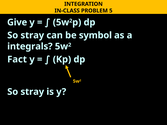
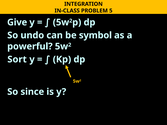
stray at (32, 35): stray -> undo
integrals: integrals -> powerful
Fact: Fact -> Sort
stray at (32, 92): stray -> since
